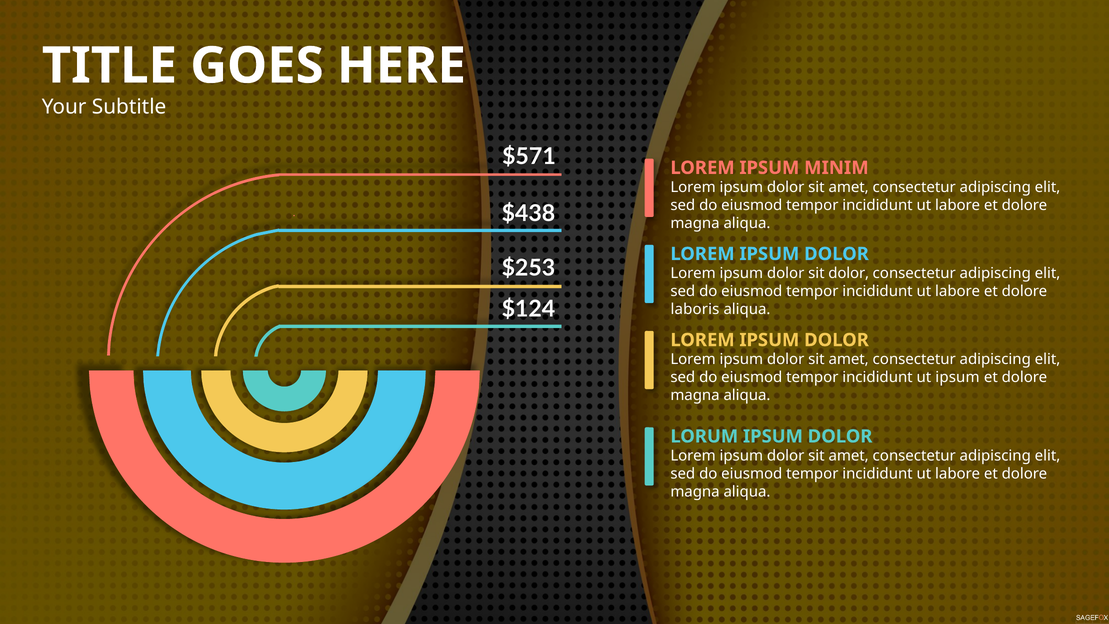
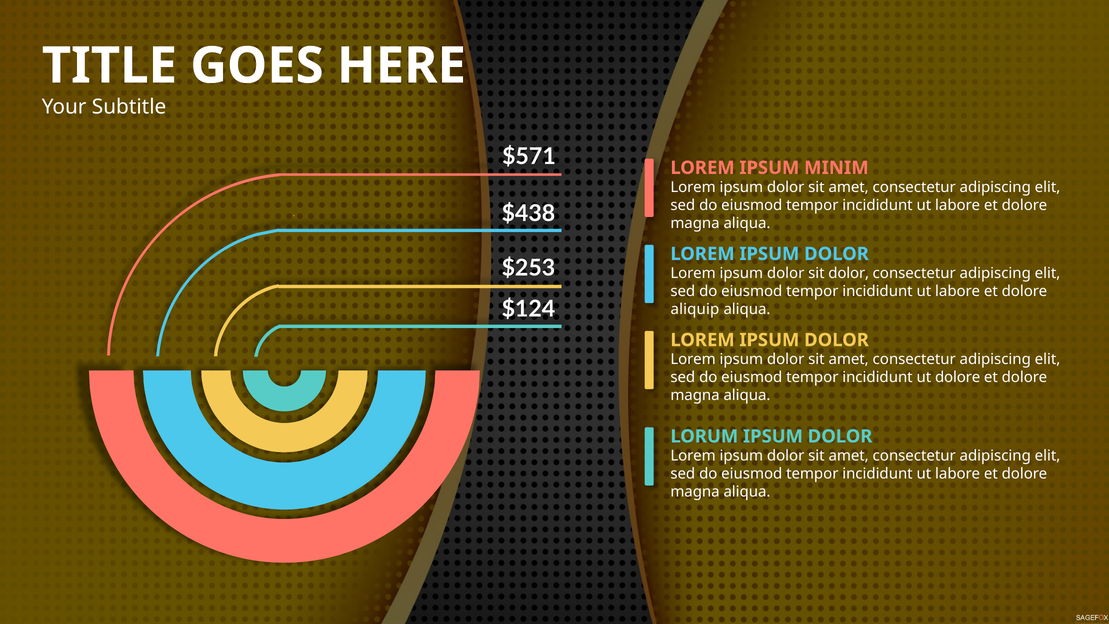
laboris: laboris -> aliquip
ut ipsum: ipsum -> dolore
